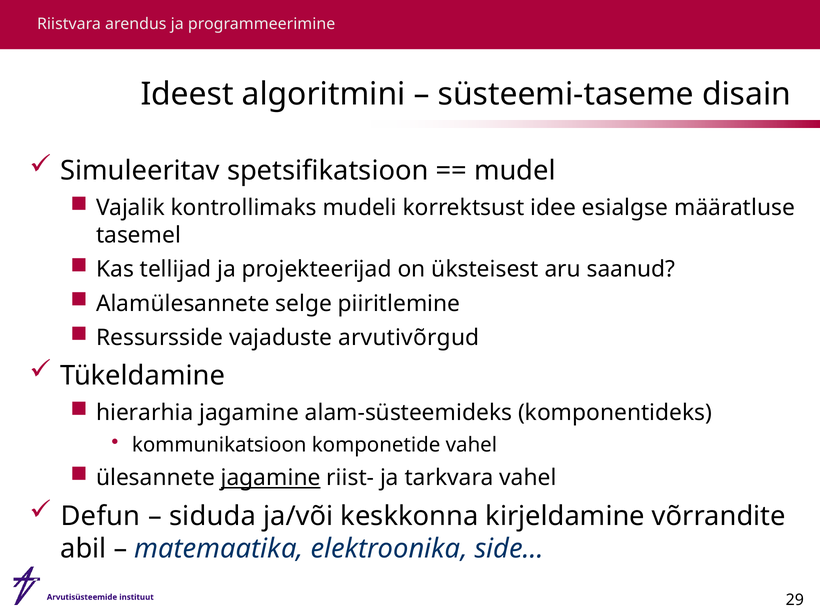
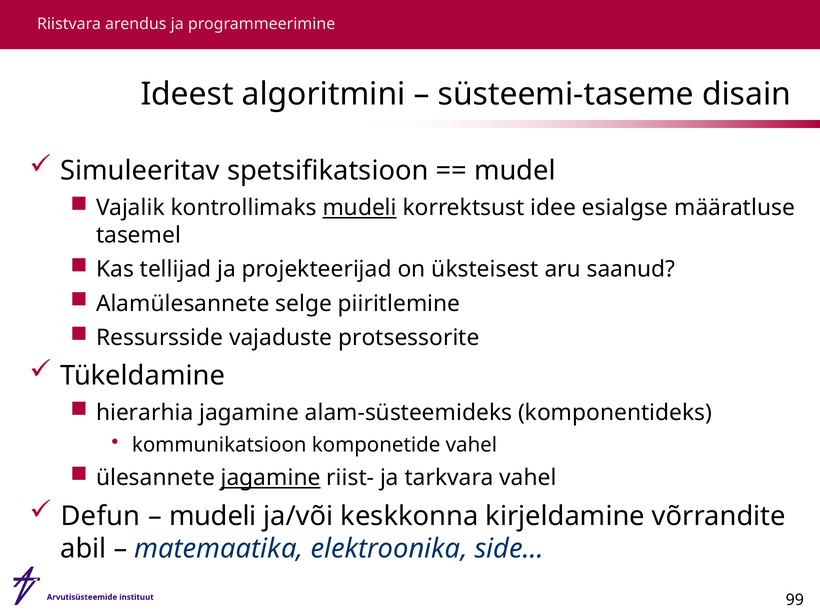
mudeli at (360, 208) underline: none -> present
arvutivõrgud: arvutivõrgud -> protsessorite
siduda at (213, 516): siduda -> mudeli
29: 29 -> 99
